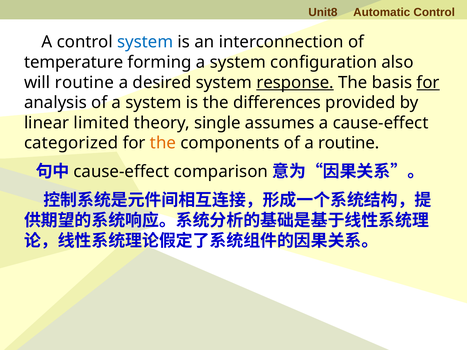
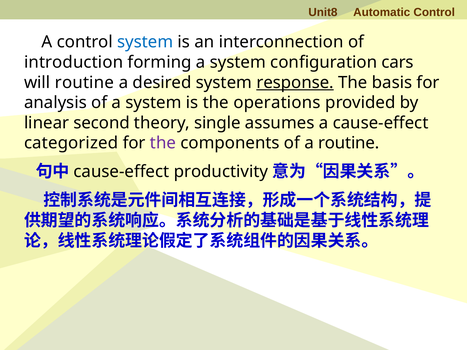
temperature: temperature -> introduction
also: also -> cars
for at (428, 83) underline: present -> none
differences: differences -> operations
limited: limited -> second
the at (163, 143) colour: orange -> purple
comparison: comparison -> productivity
